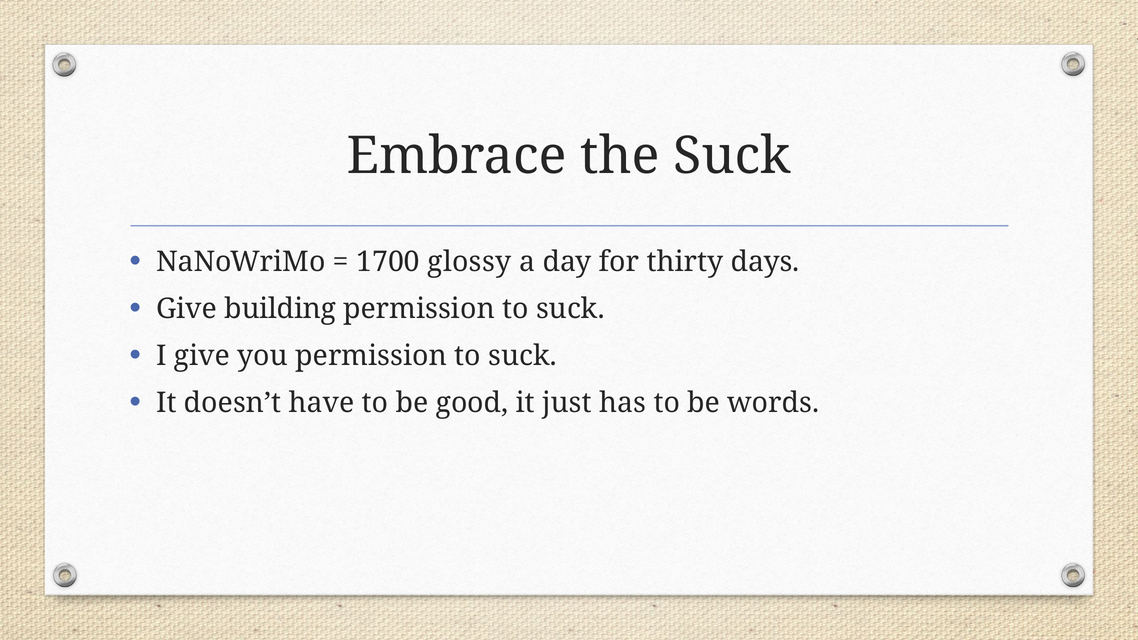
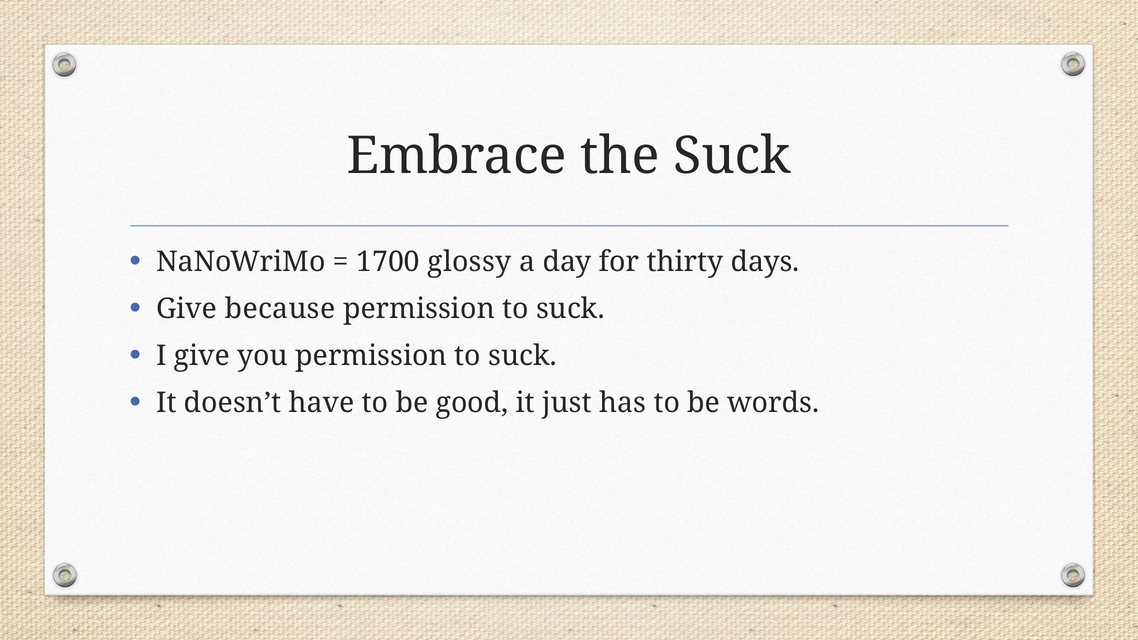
building: building -> because
